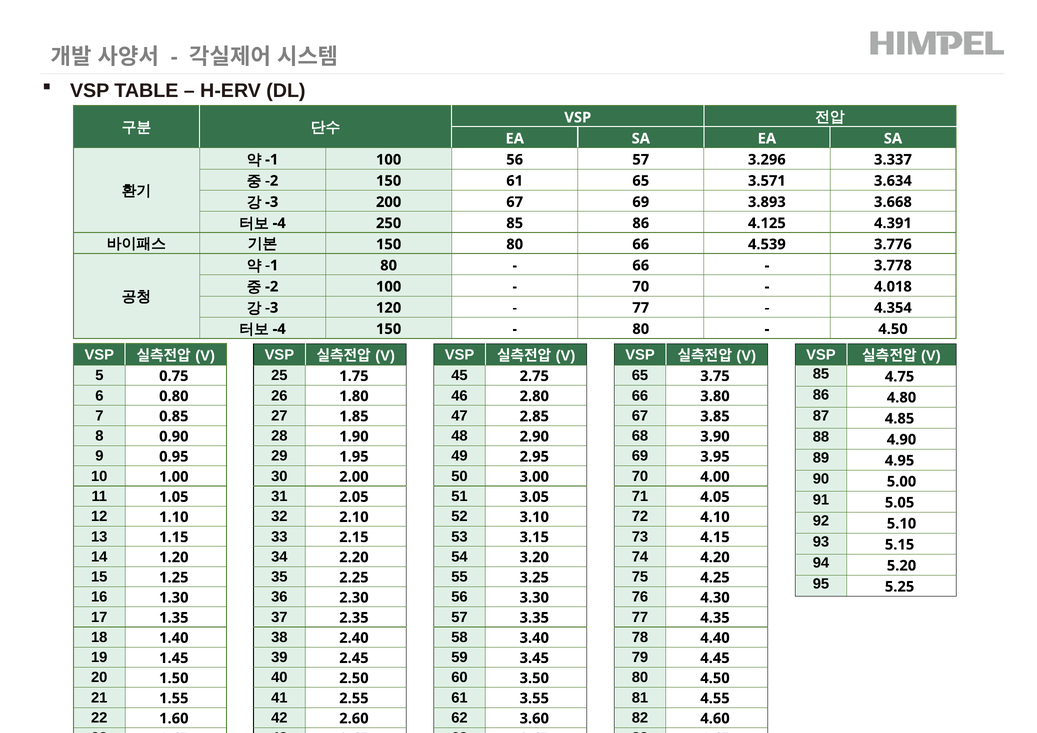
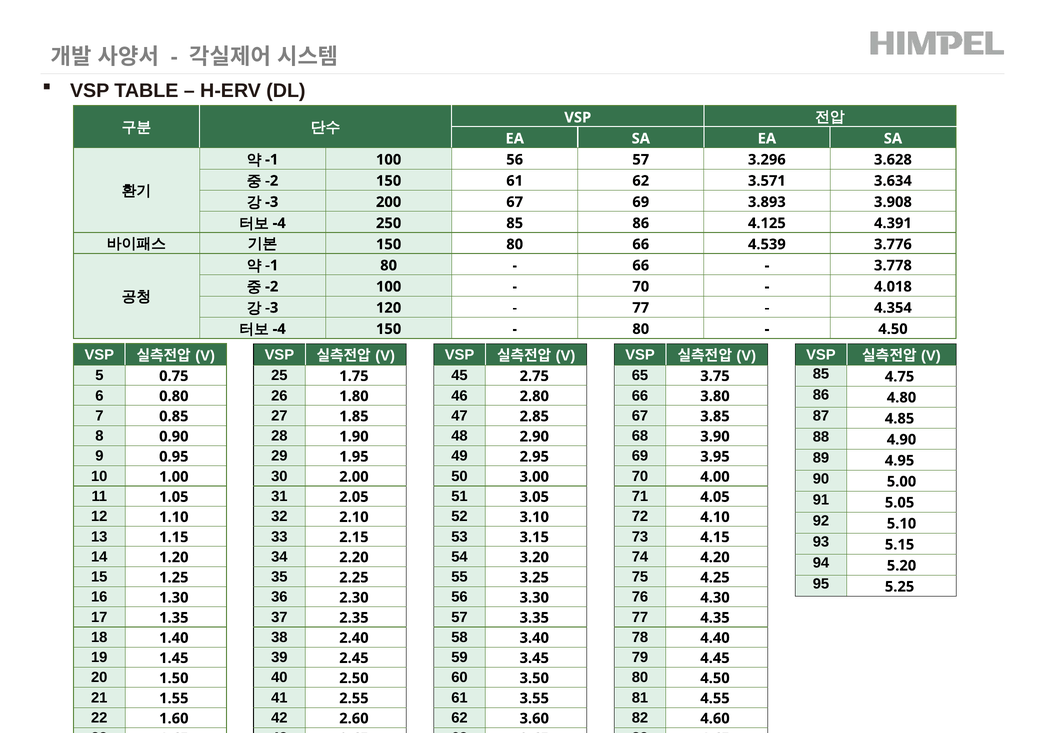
3.337: 3.337 -> 3.628
61 65: 65 -> 62
3.668: 3.668 -> 3.908
